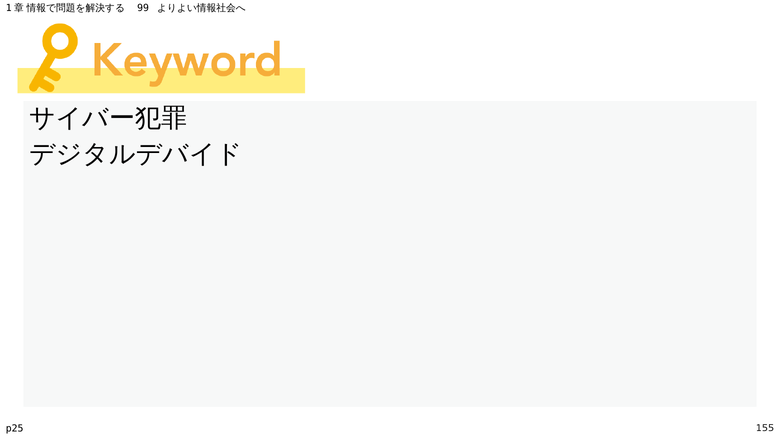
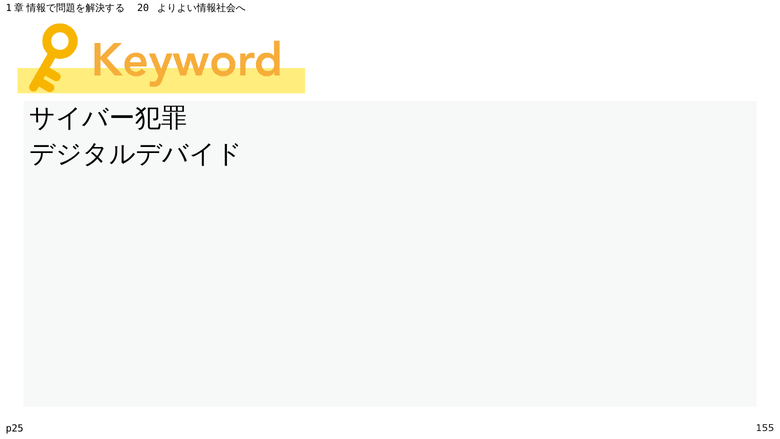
99: 99 -> 20
